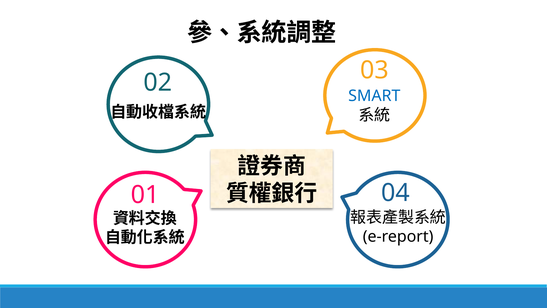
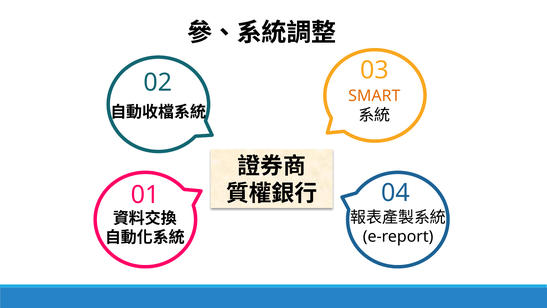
SMART colour: blue -> orange
